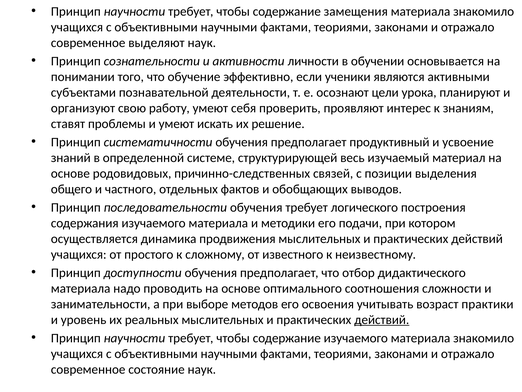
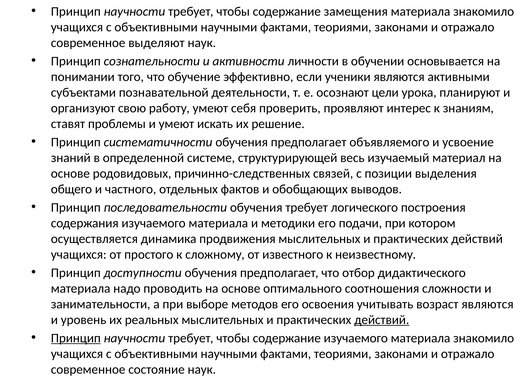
продуктивный: продуктивный -> объявляемого
возраст практики: практики -> являются
Принцип at (76, 338) underline: none -> present
